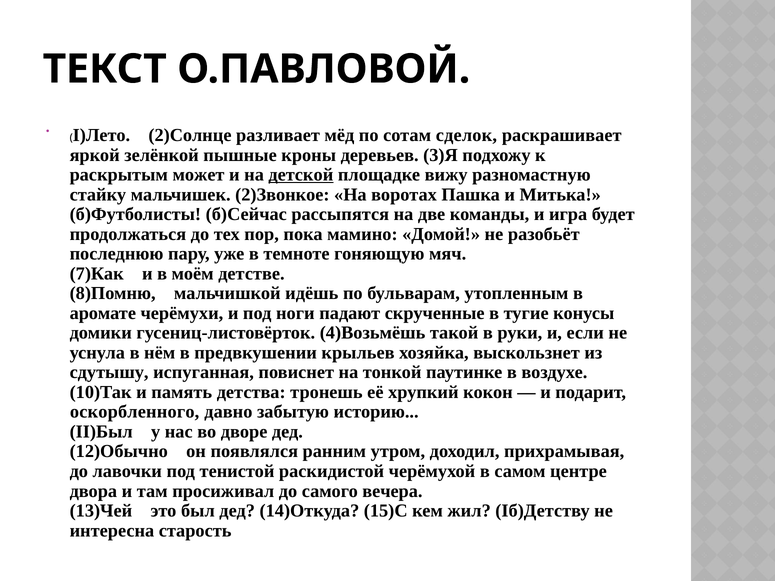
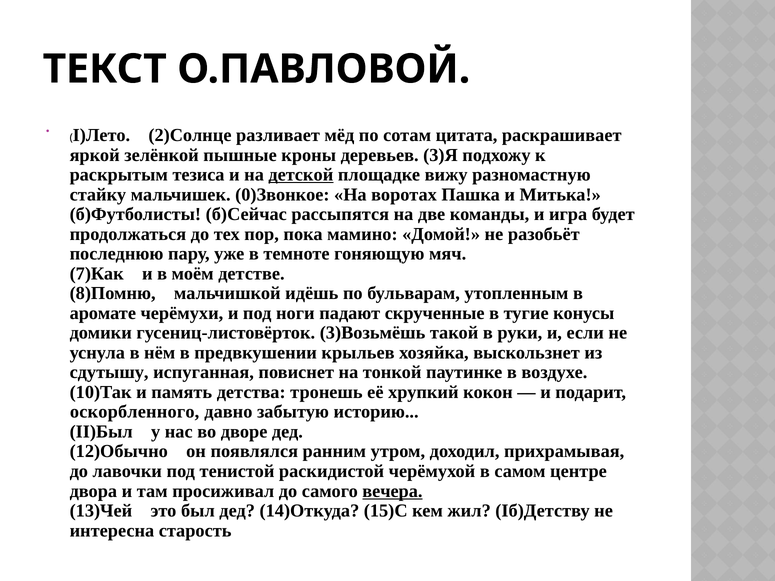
сделок: сделок -> цитата
может: может -> тезиса
2)Звонкое: 2)Звонкое -> 0)Звонкое
4)Возьмёшь: 4)Возьмёшь -> 3)Возьмёшь
вечера underline: none -> present
